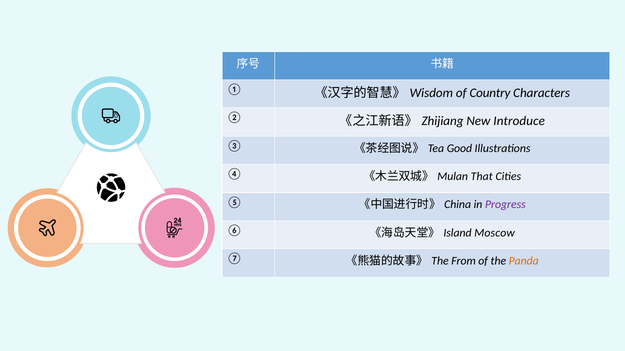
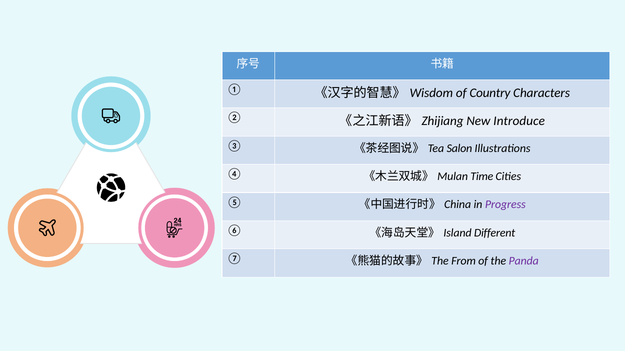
Good: Good -> Salon
That: That -> Time
Moscow: Moscow -> Different
Panda colour: orange -> purple
